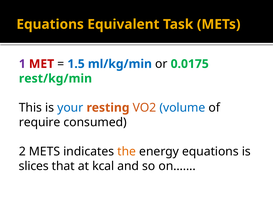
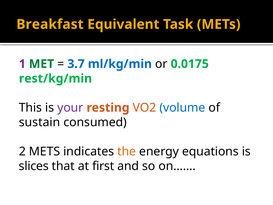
Equations at (50, 24): Equations -> Breakfast
MET colour: red -> green
1.5: 1.5 -> 3.7
your colour: blue -> purple
require: require -> sustain
kcal: kcal -> first
